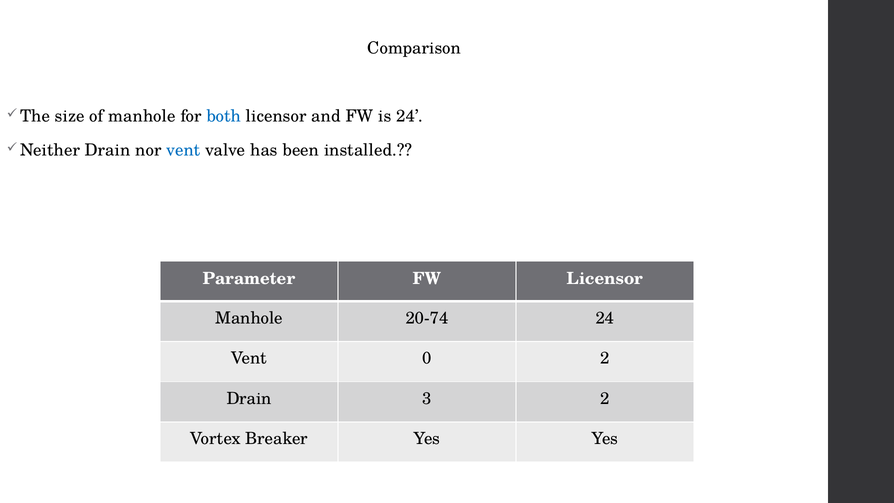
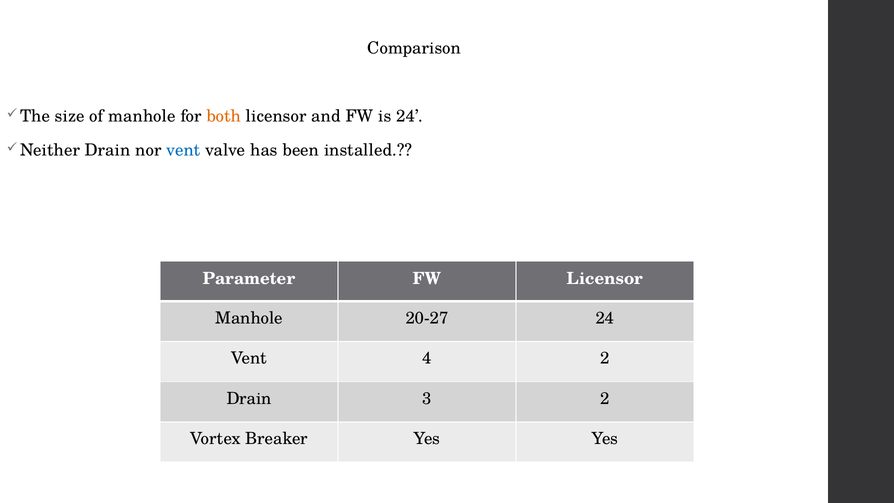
both colour: blue -> orange
20-74: 20-74 -> 20-27
0: 0 -> 4
